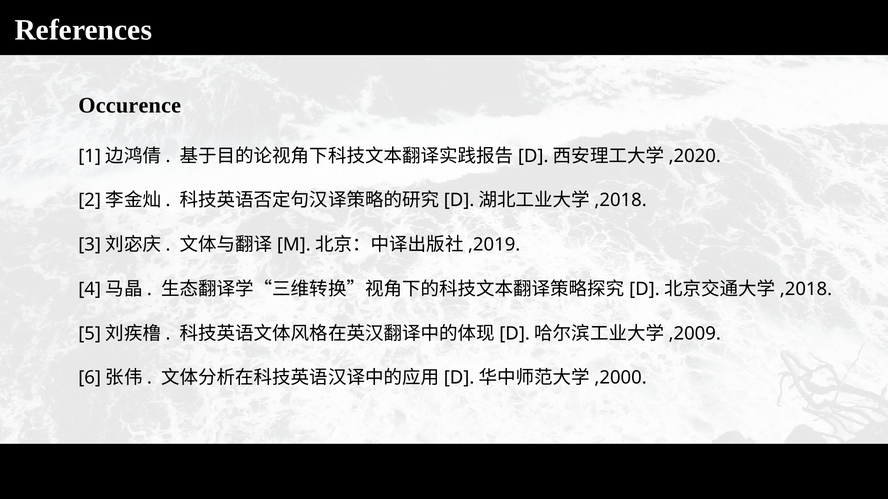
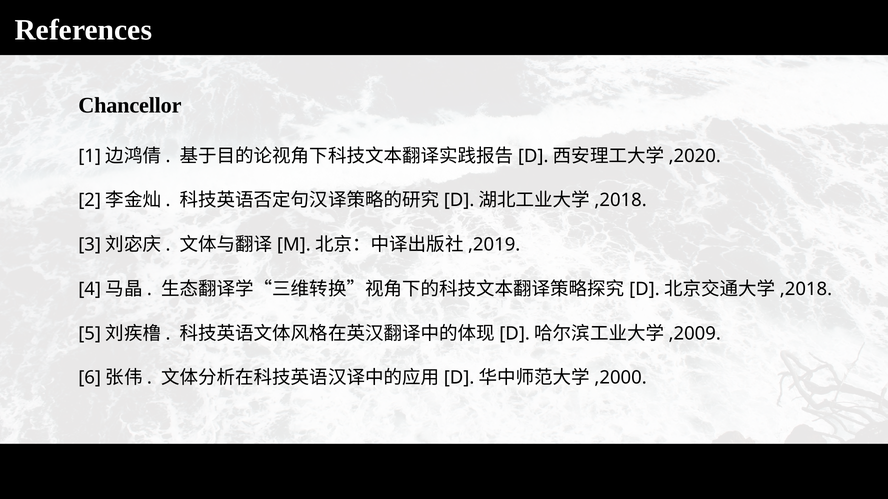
Occurence: Occurence -> Chancellor
